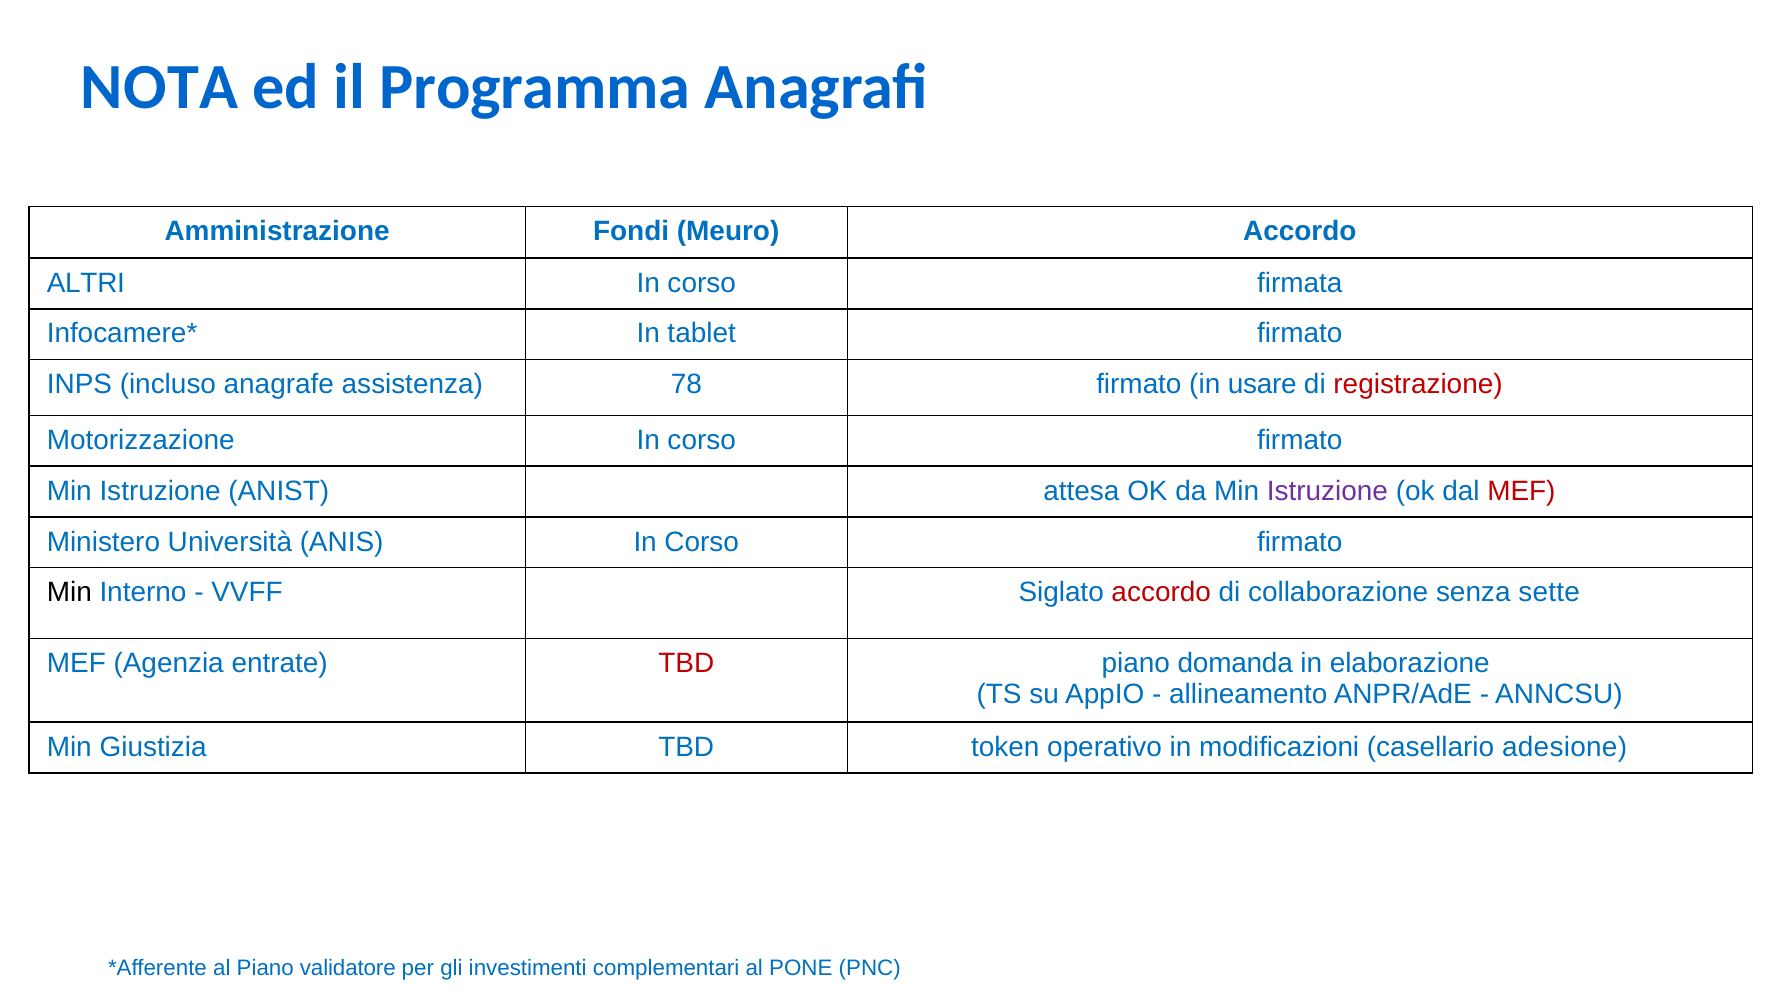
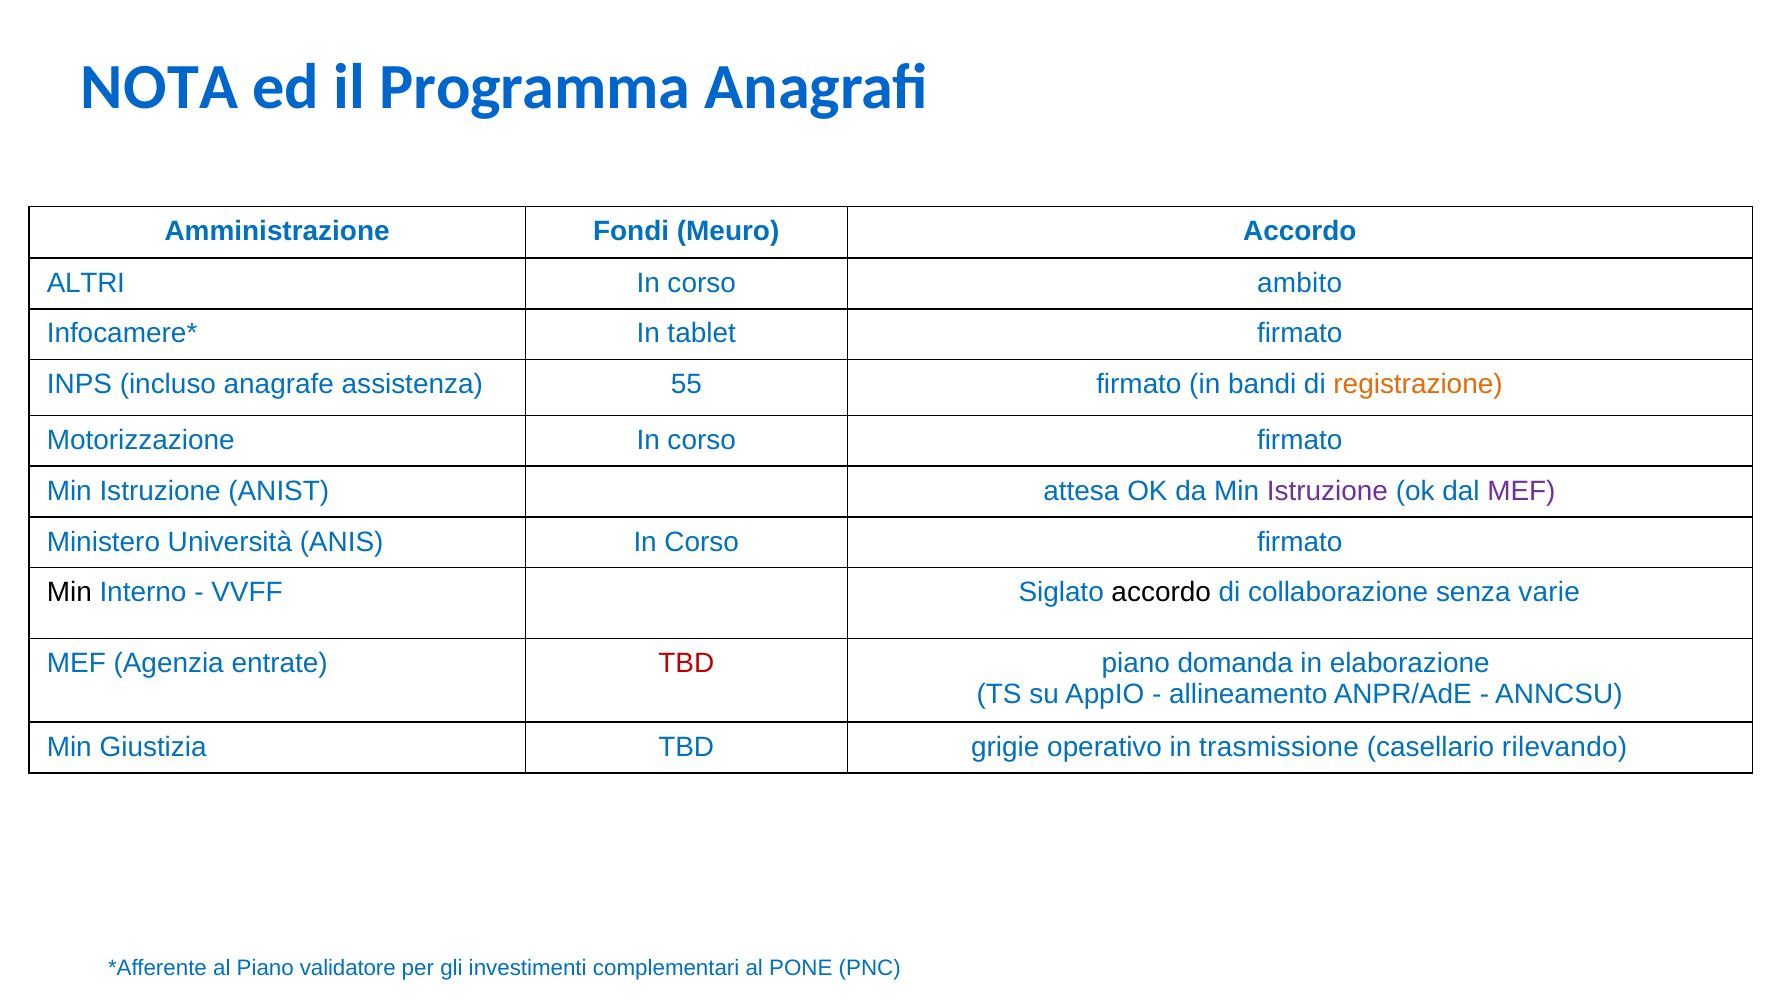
firmata: firmata -> ambito
78: 78 -> 55
usare: usare -> bandi
registrazione colour: red -> orange
MEF at (1521, 491) colour: red -> purple
accordo at (1161, 592) colour: red -> black
sette: sette -> varie
token: token -> grigie
modificazioni: modificazioni -> trasmissione
adesione: adesione -> rilevando
